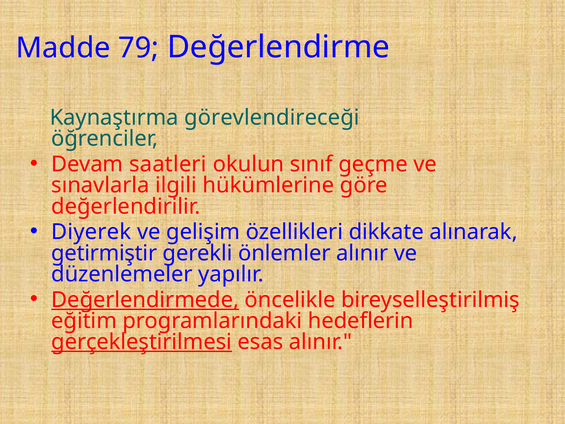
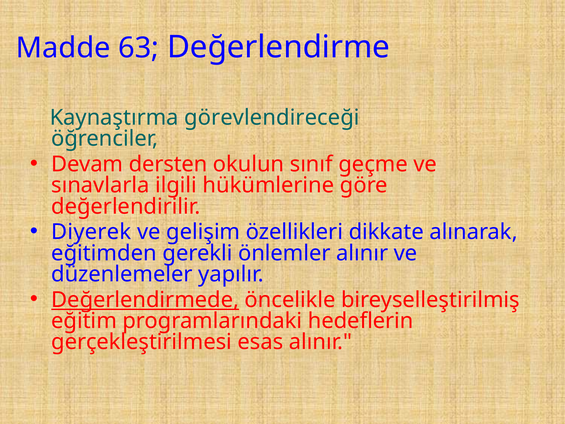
79: 79 -> 63
saatleri: saatleri -> dersten
getirmiştir: getirmiştir -> eğitimden
gerçekleştirilmesi underline: present -> none
